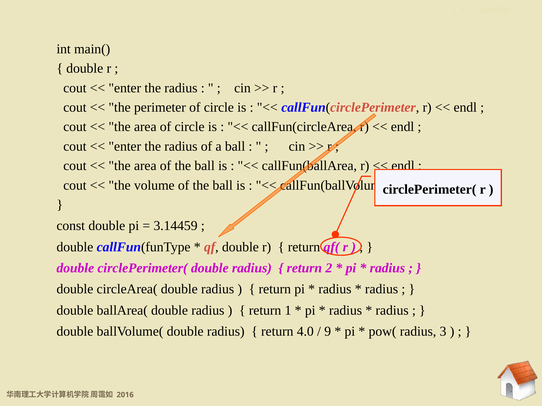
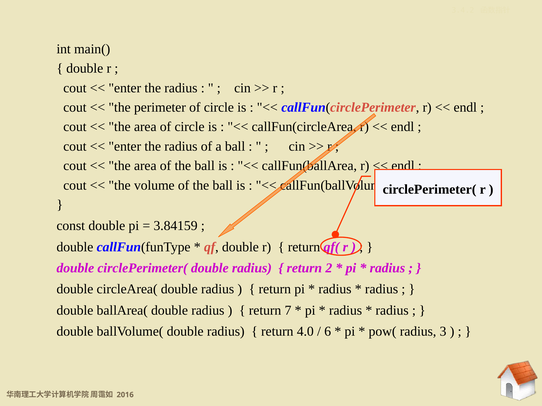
3.14459: 3.14459 -> 3.84159
1: 1 -> 7
9: 9 -> 6
